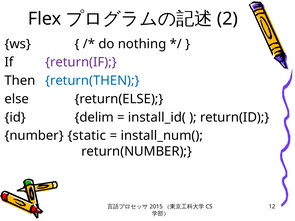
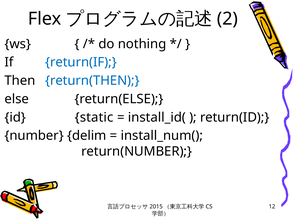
return(IF colour: purple -> blue
delim: delim -> static
static: static -> delim
